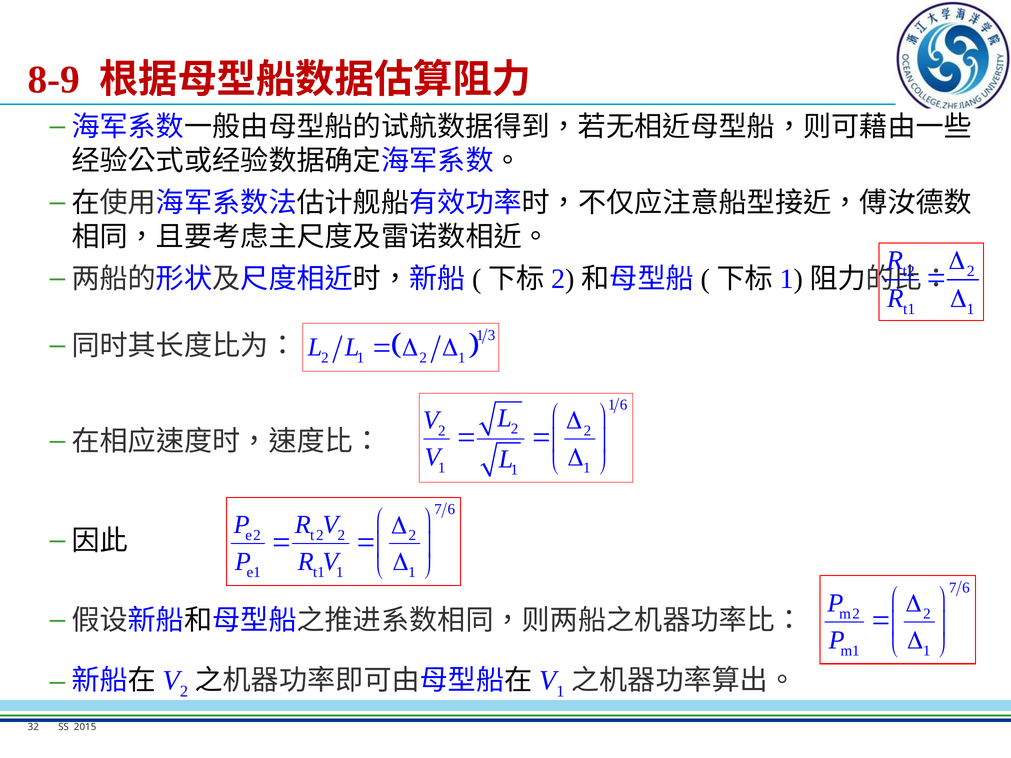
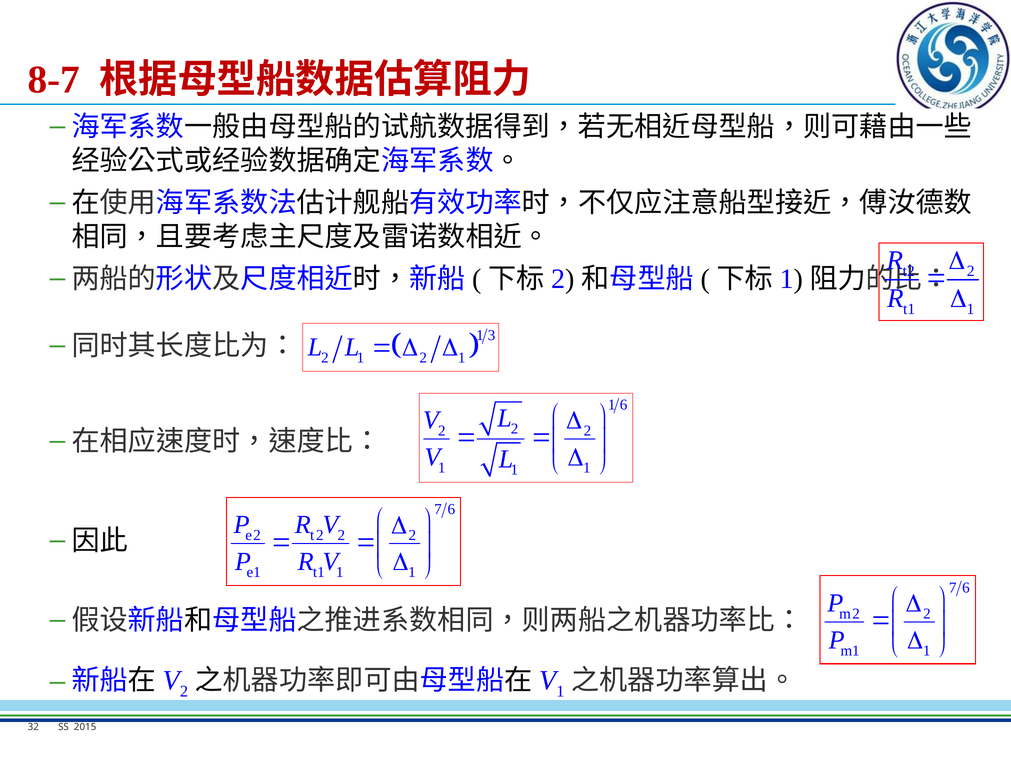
8-9: 8-9 -> 8-7
